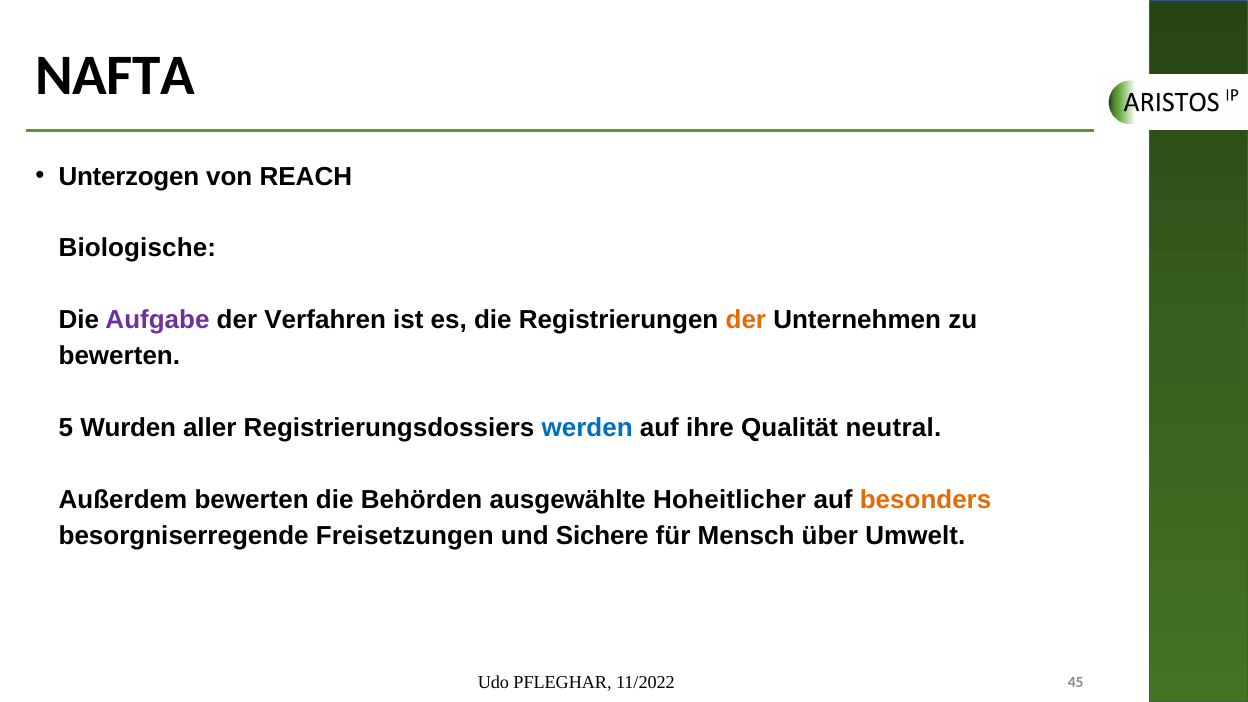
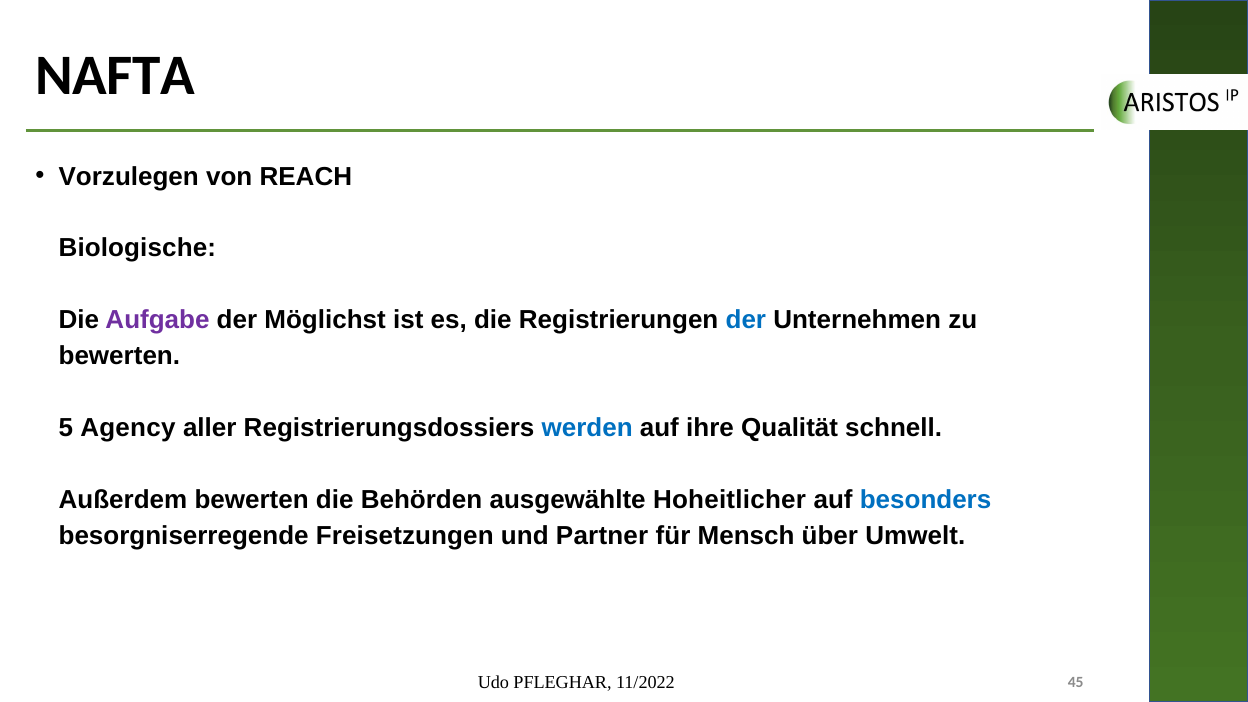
Unterzogen: Unterzogen -> Vorzulegen
Verfahren: Verfahren -> Möglichst
der at (746, 320) colour: orange -> blue
Wurden: Wurden -> Agency
neutral: neutral -> schnell
besonders colour: orange -> blue
Sichere: Sichere -> Partner
